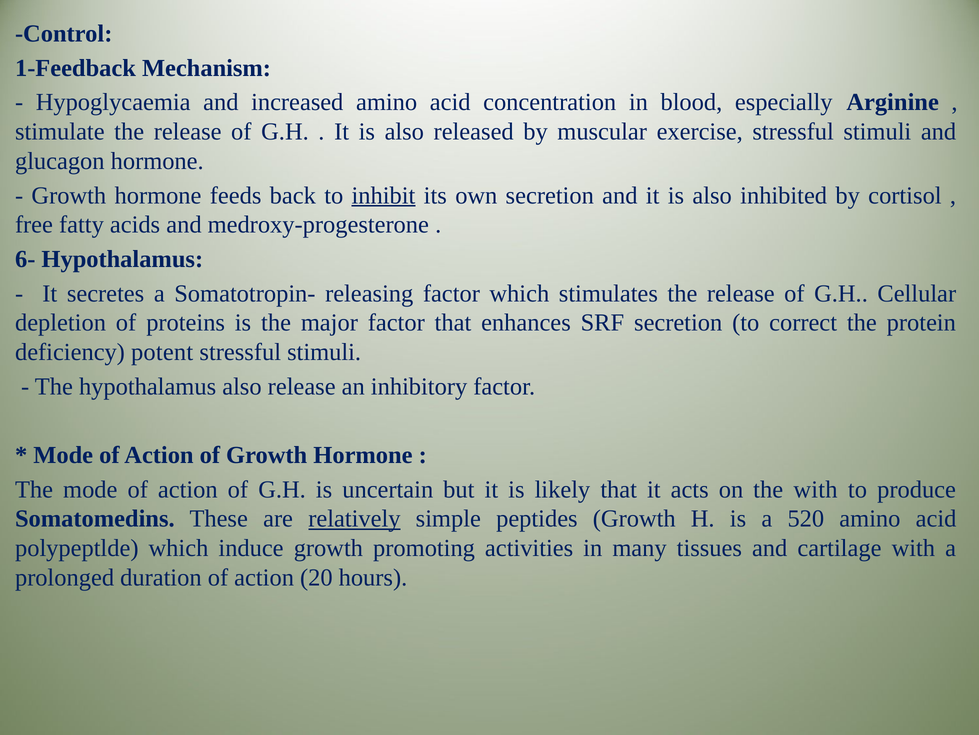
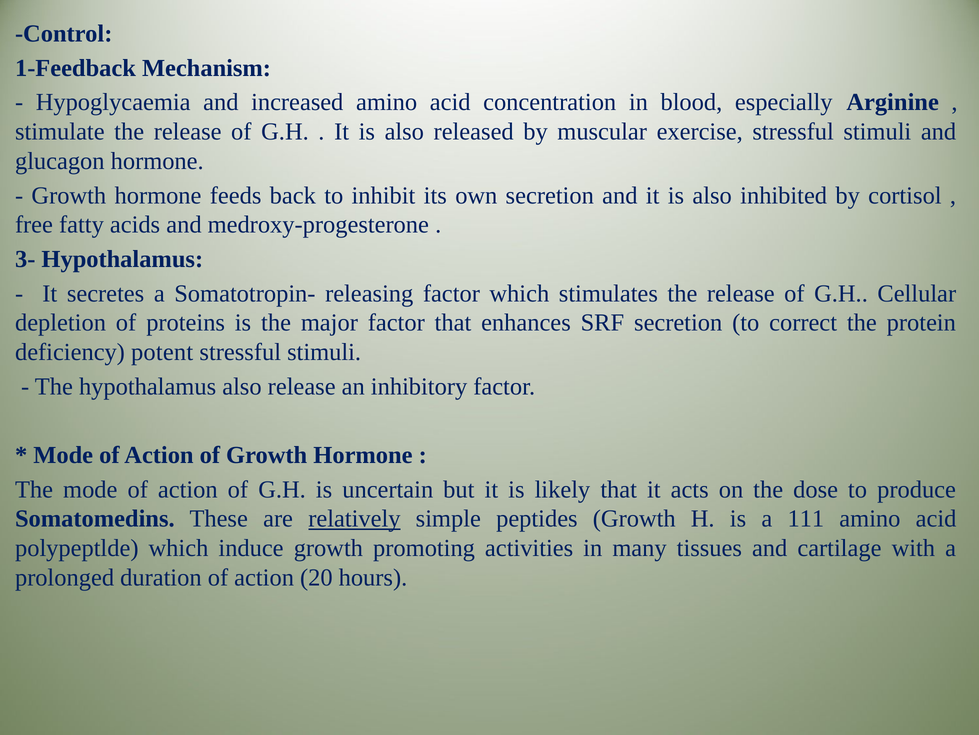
inhibit underline: present -> none
6-: 6- -> 3-
the with: with -> dose
520: 520 -> 111
